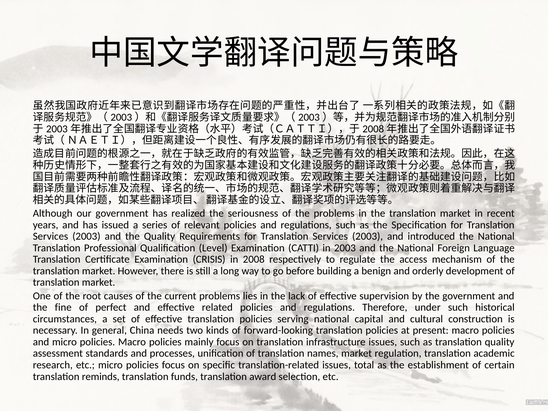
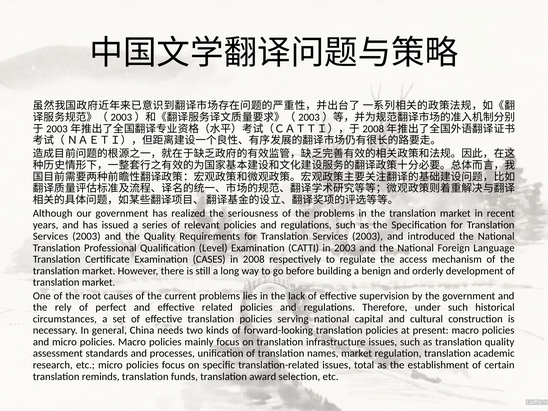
CRISIS: CRISIS -> CASES
fine: fine -> rely
